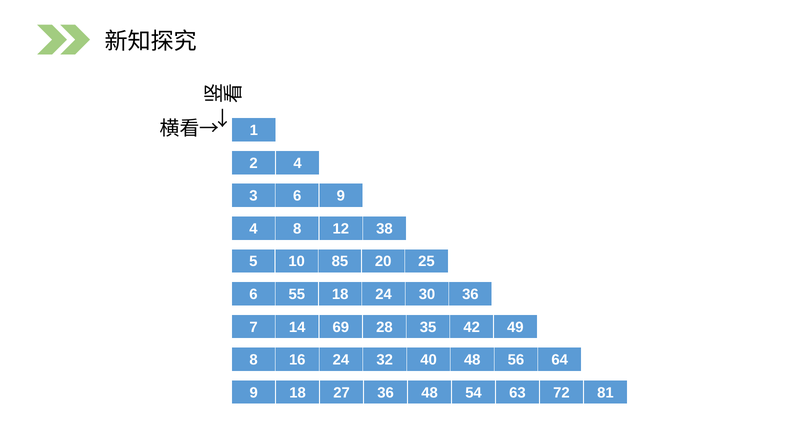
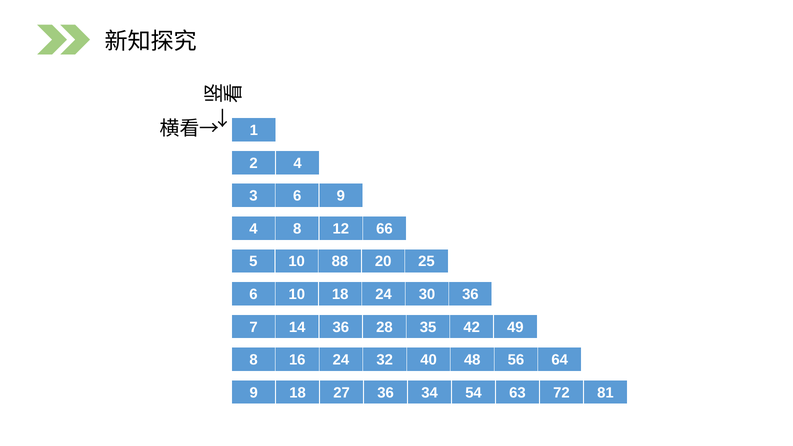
38: 38 -> 66
85: 85 -> 88
6 55: 55 -> 10
14 69: 69 -> 36
36 48: 48 -> 34
